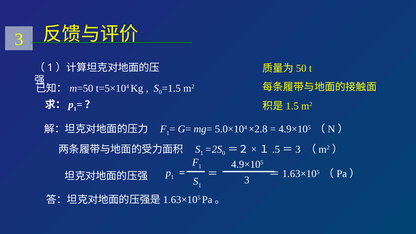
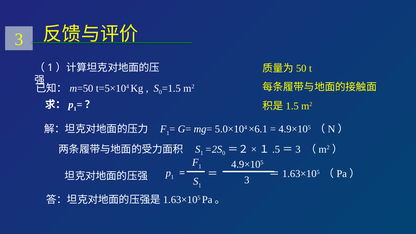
×2.8: ×2.8 -> ×6.1
